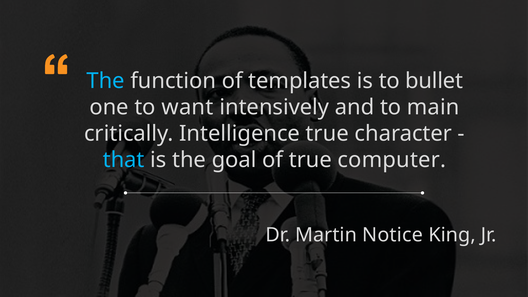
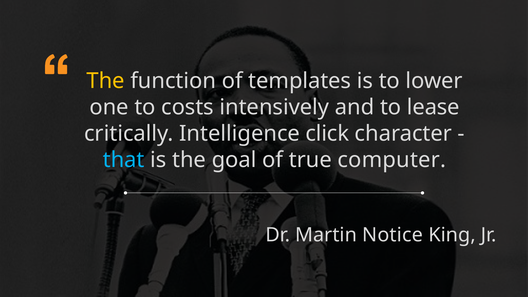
The at (106, 81) colour: light blue -> yellow
bullet: bullet -> lower
want: want -> costs
main: main -> lease
Intelligence true: true -> click
